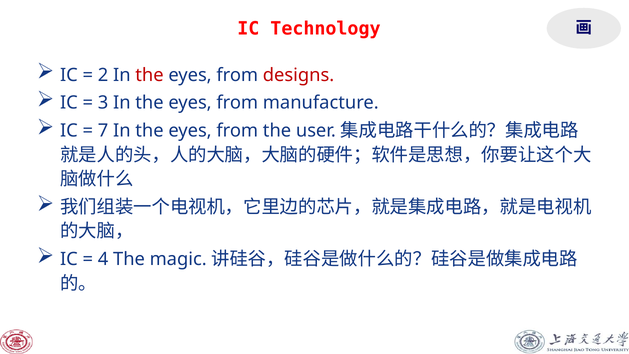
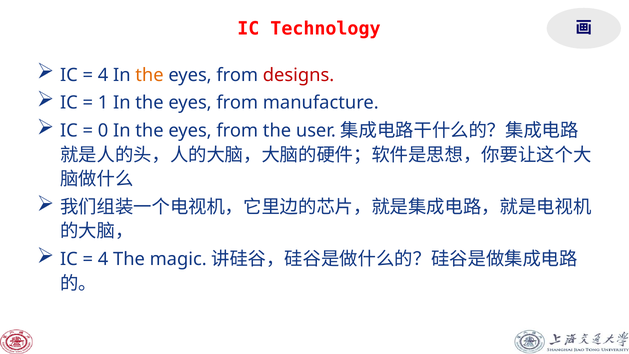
2 at (103, 75): 2 -> 4
the at (150, 75) colour: red -> orange
3: 3 -> 1
7: 7 -> 0
